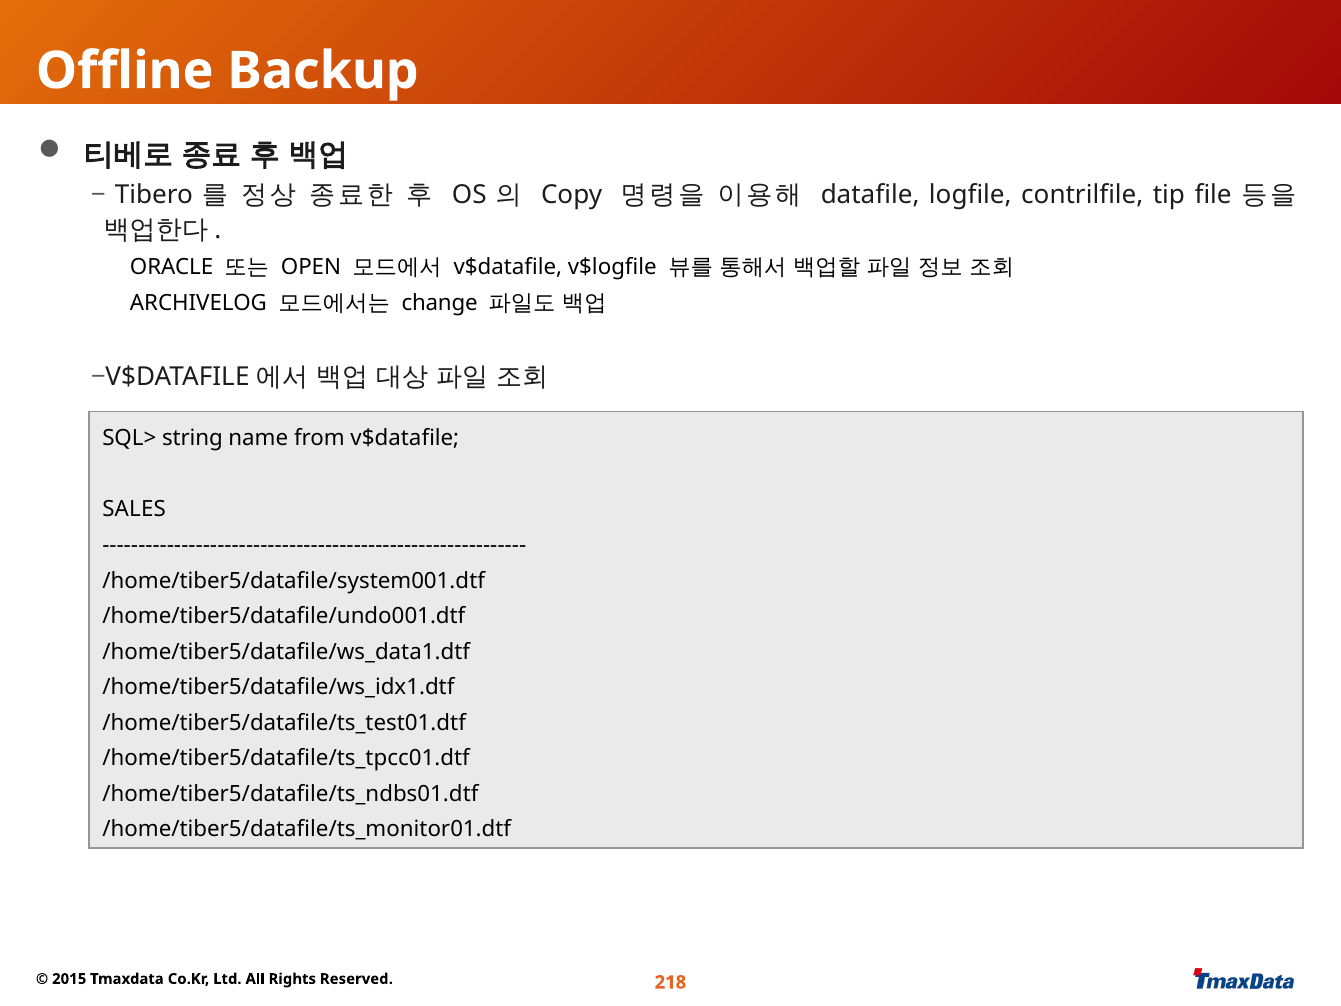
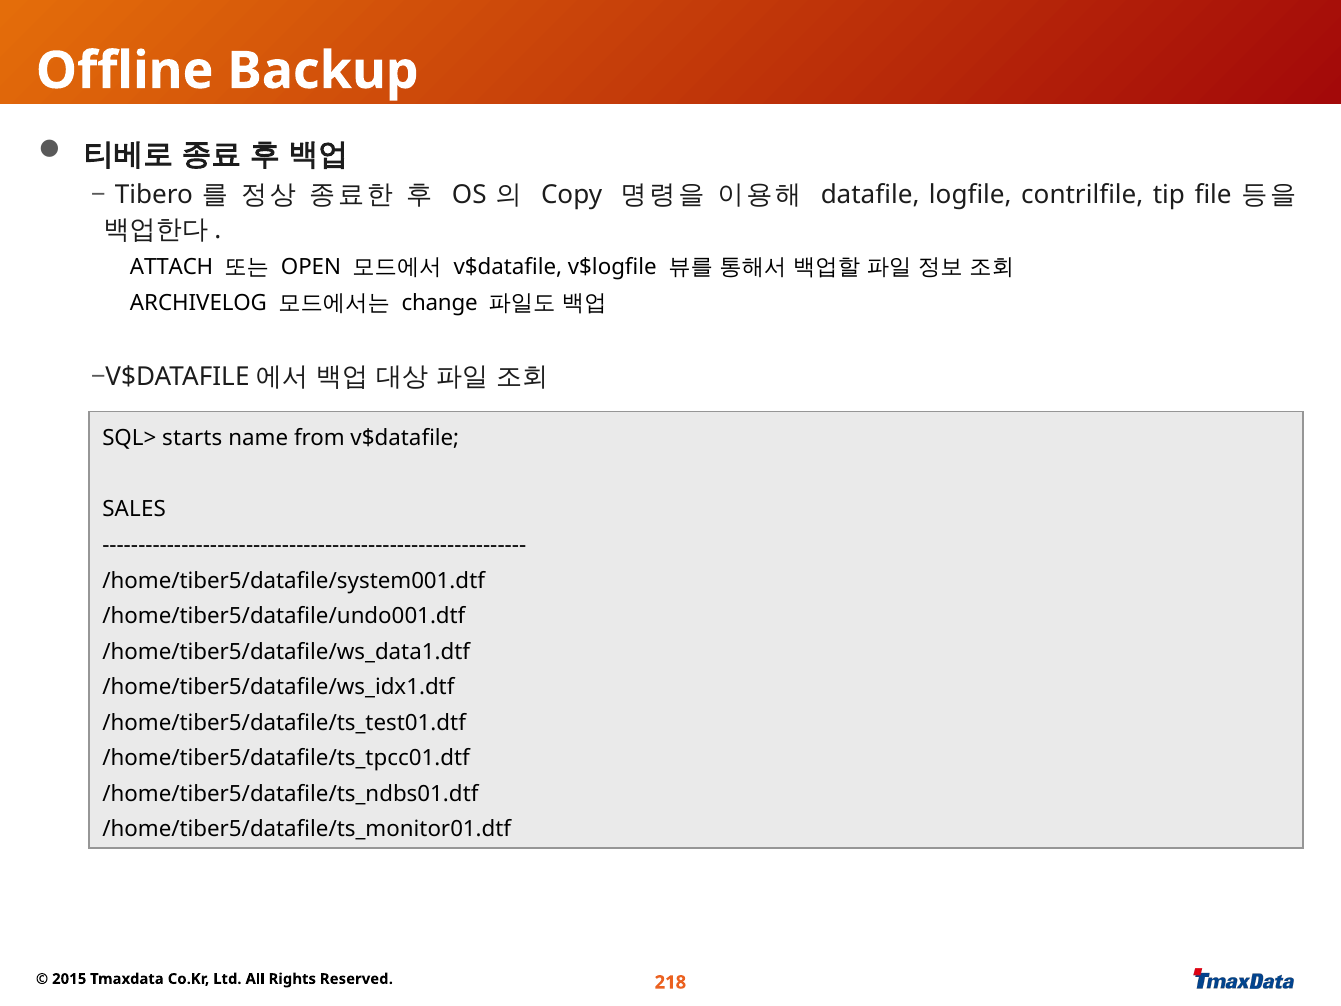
ORACLE: ORACLE -> ATTACH
string: string -> starts
